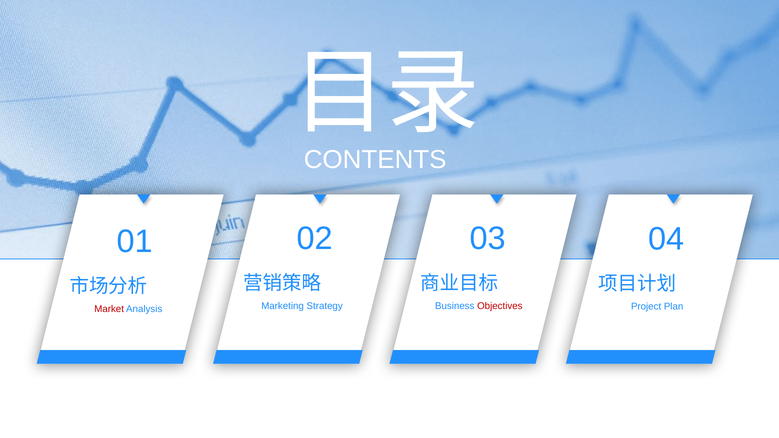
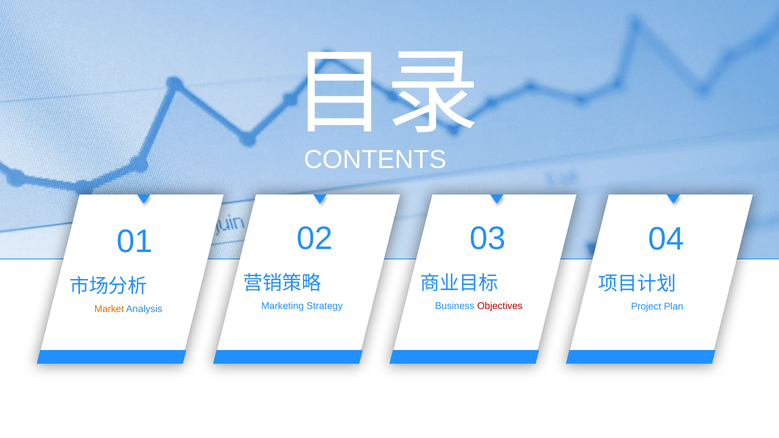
Market colour: red -> orange
